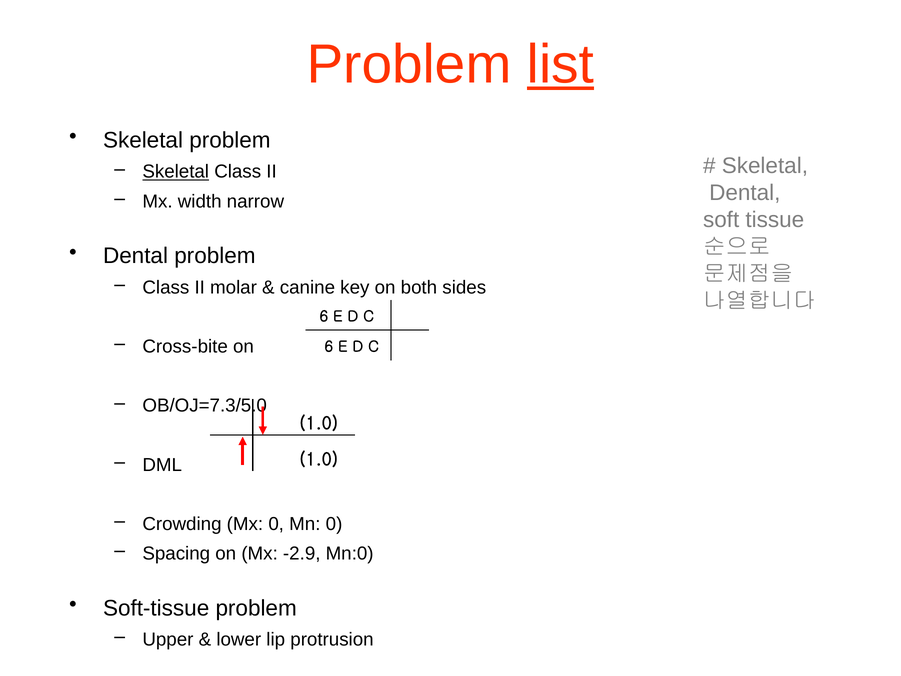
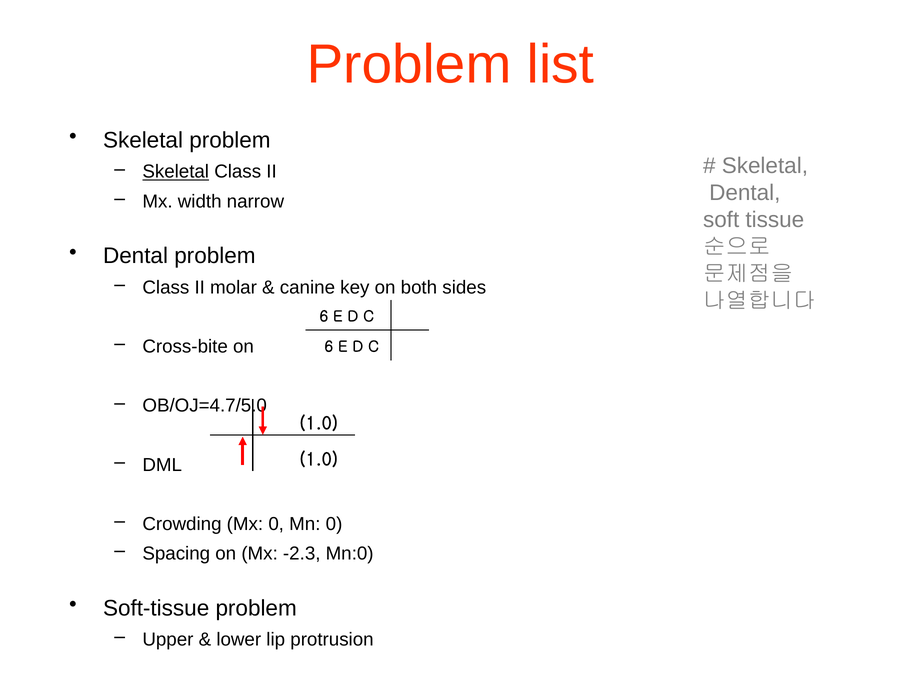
list underline: present -> none
OB/OJ=7.3/5.0: OB/OJ=7.3/5.0 -> OB/OJ=4.7/5.0
-2.9: -2.9 -> -2.3
